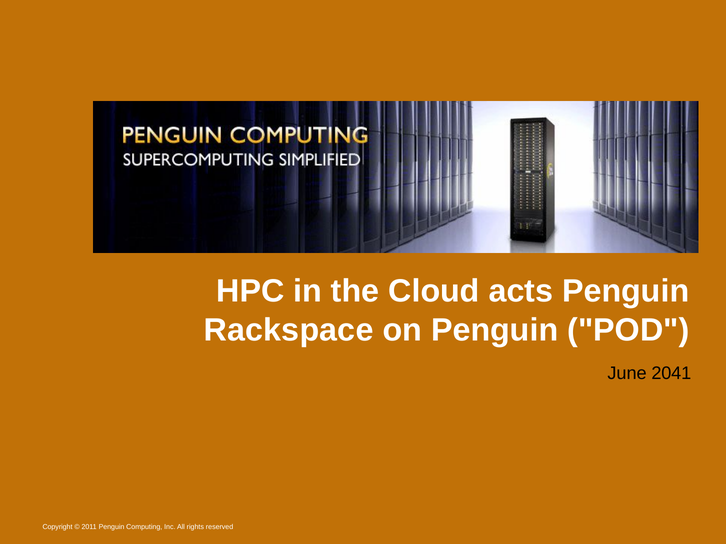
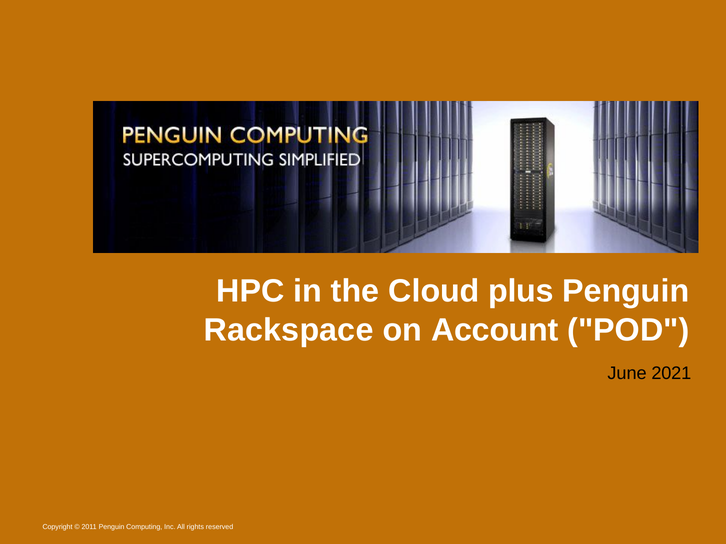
acts: acts -> plus
on Penguin: Penguin -> Account
2041: 2041 -> 2021
